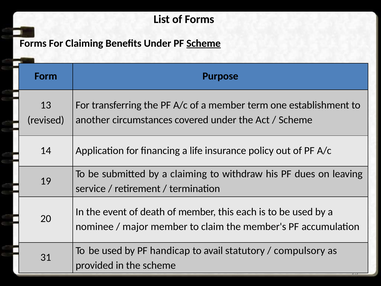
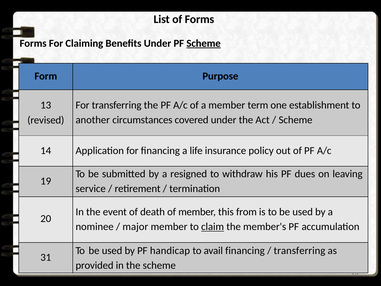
a claiming: claiming -> resigned
each: each -> from
claim underline: none -> present
avail statutory: statutory -> financing
compulsory at (299, 251): compulsory -> transferring
